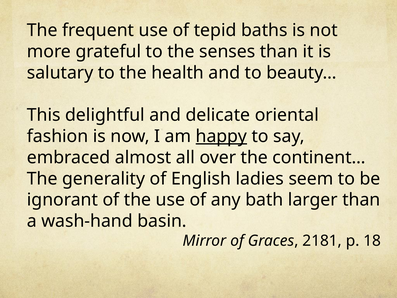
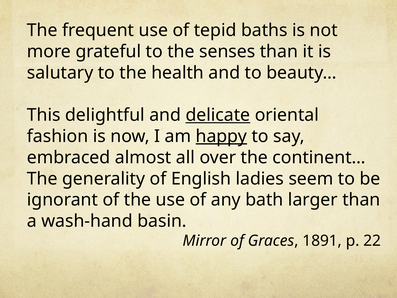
delicate underline: none -> present
2181: 2181 -> 1891
18: 18 -> 22
